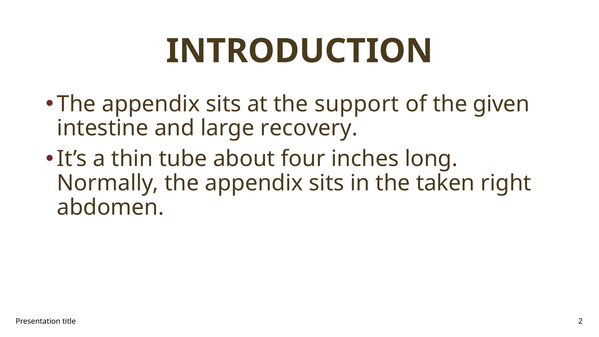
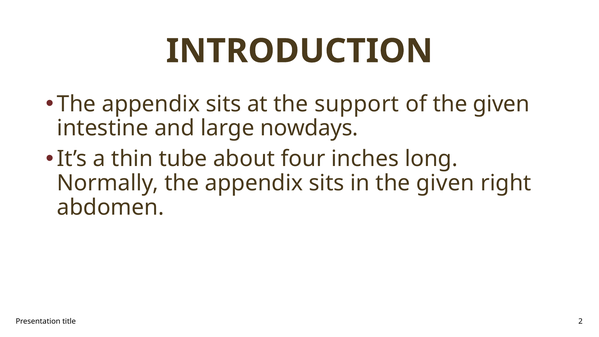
recovery: recovery -> nowdays
in the taken: taken -> given
